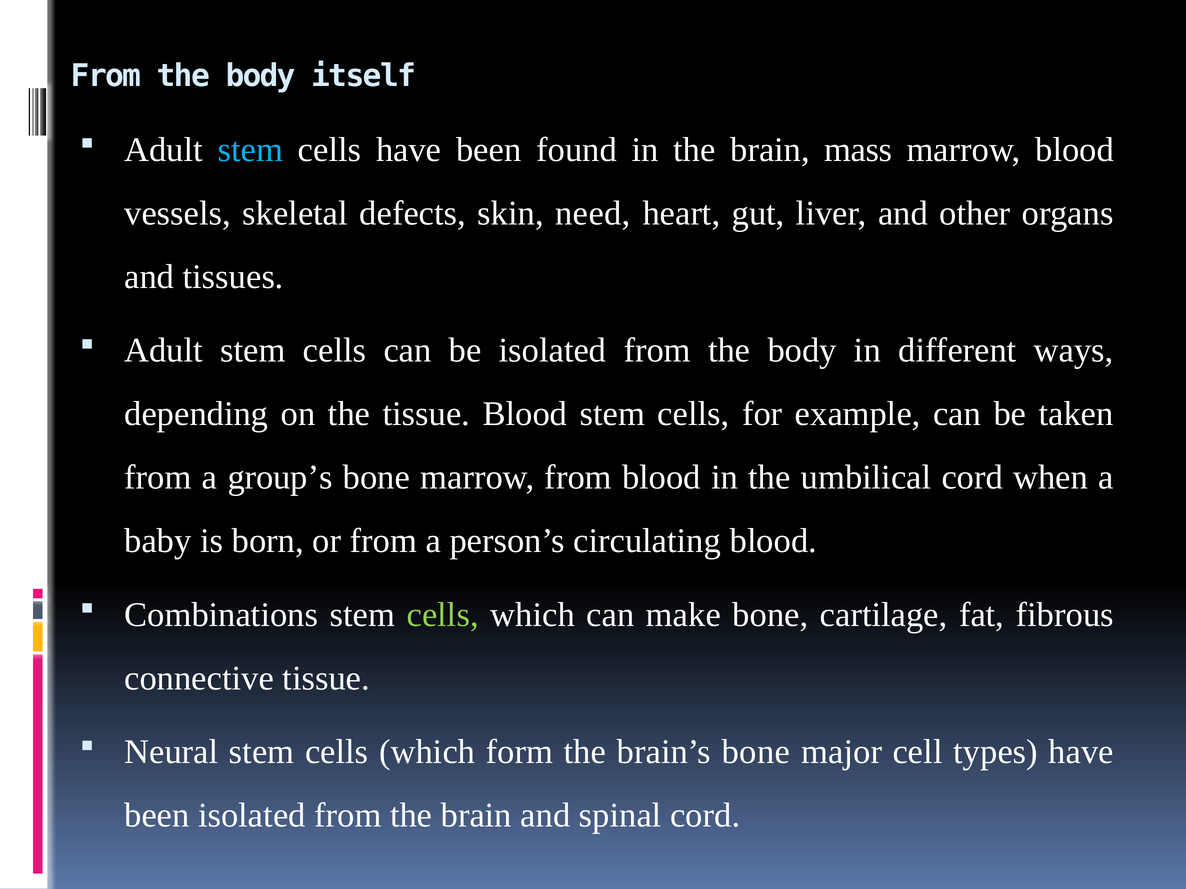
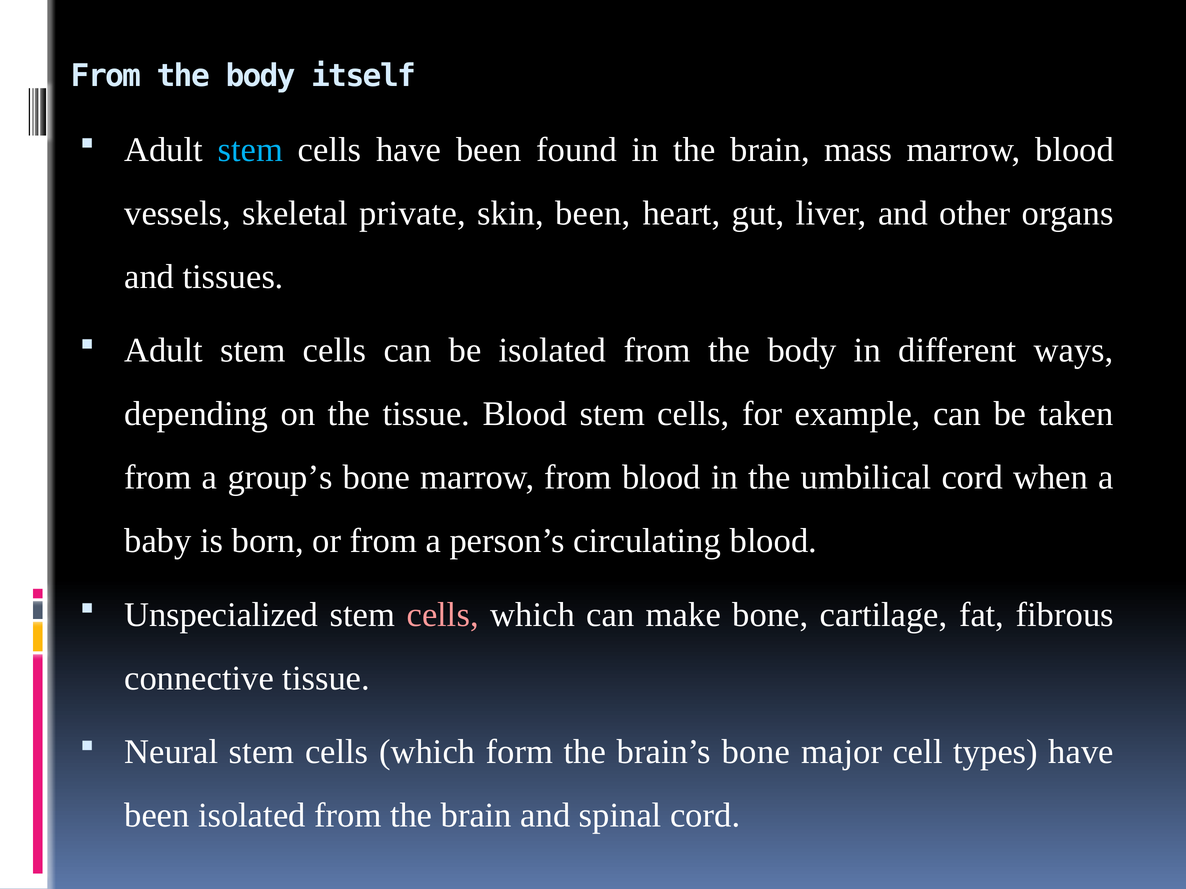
defects: defects -> private
skin need: need -> been
Combinations: Combinations -> Unspecialized
cells at (443, 615) colour: light green -> pink
